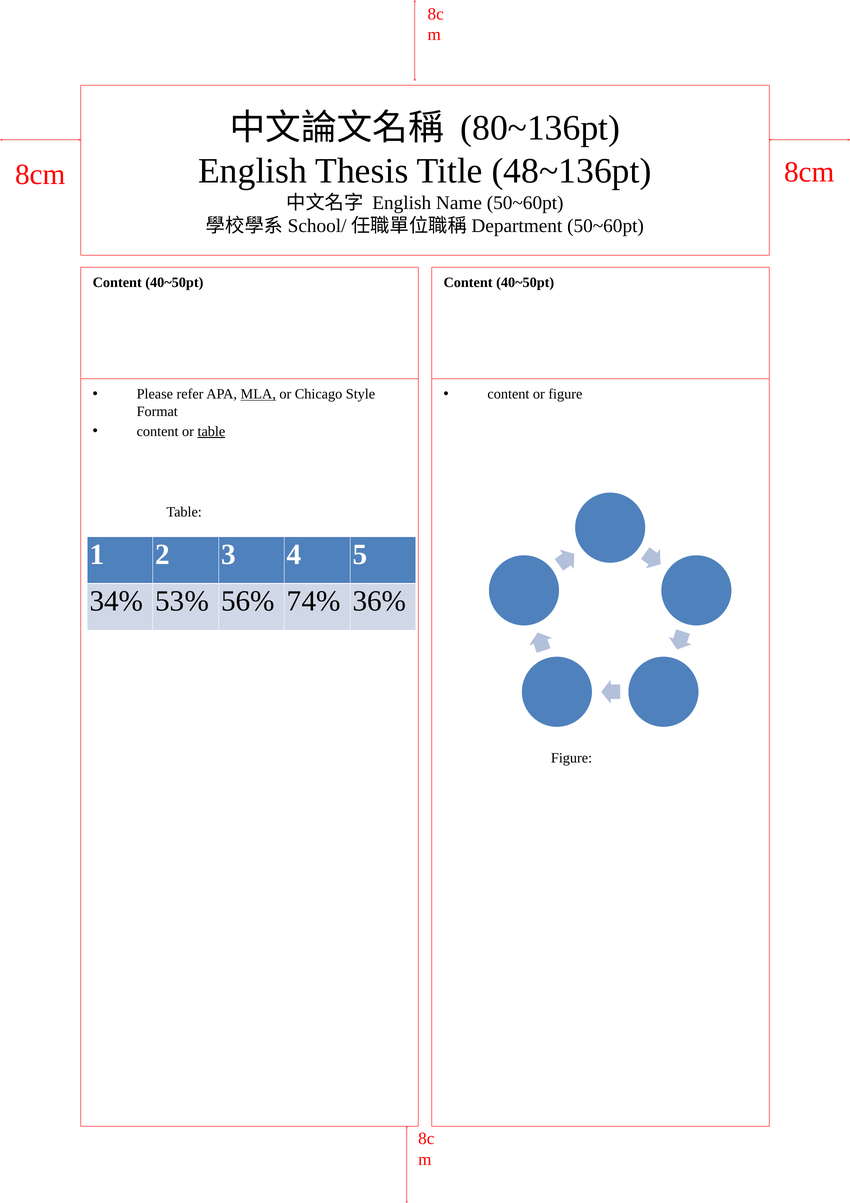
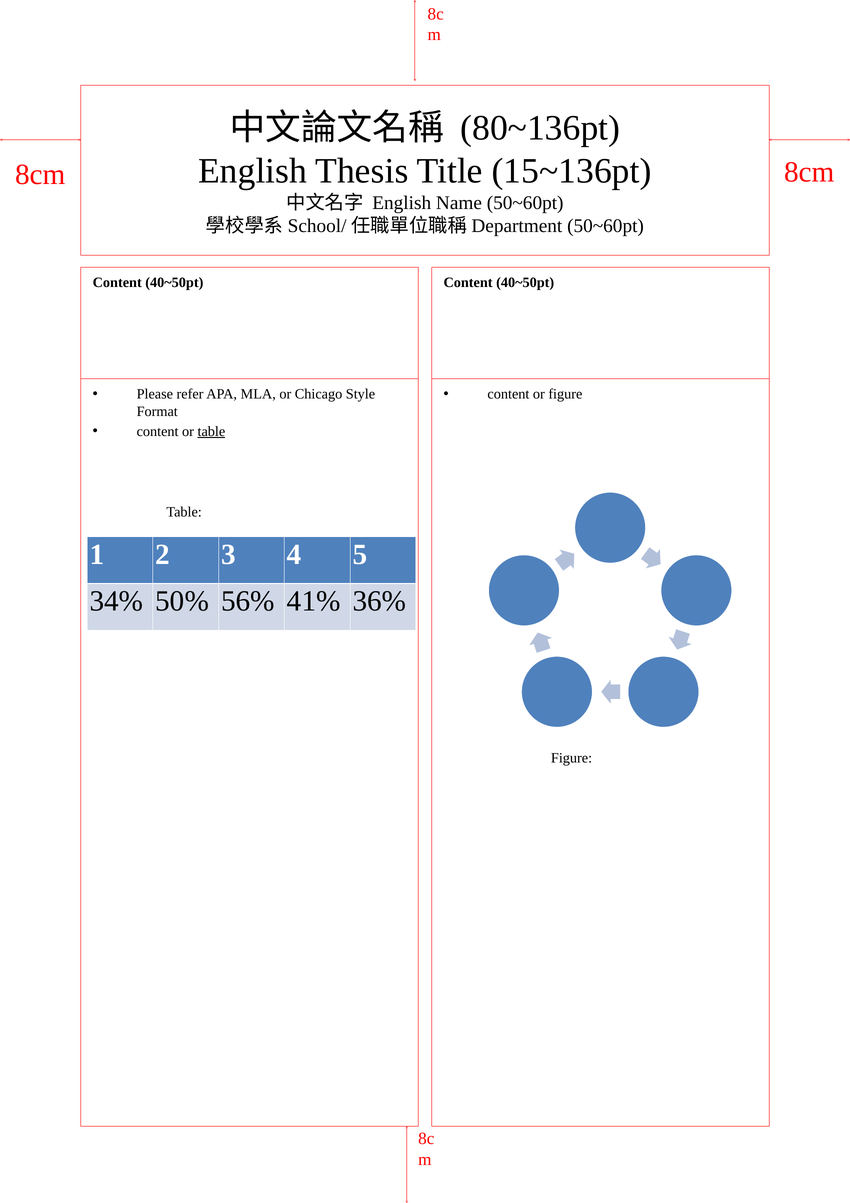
48~136pt: 48~136pt -> 15~136pt
MLA underline: present -> none
53%: 53% -> 50%
74%: 74% -> 41%
